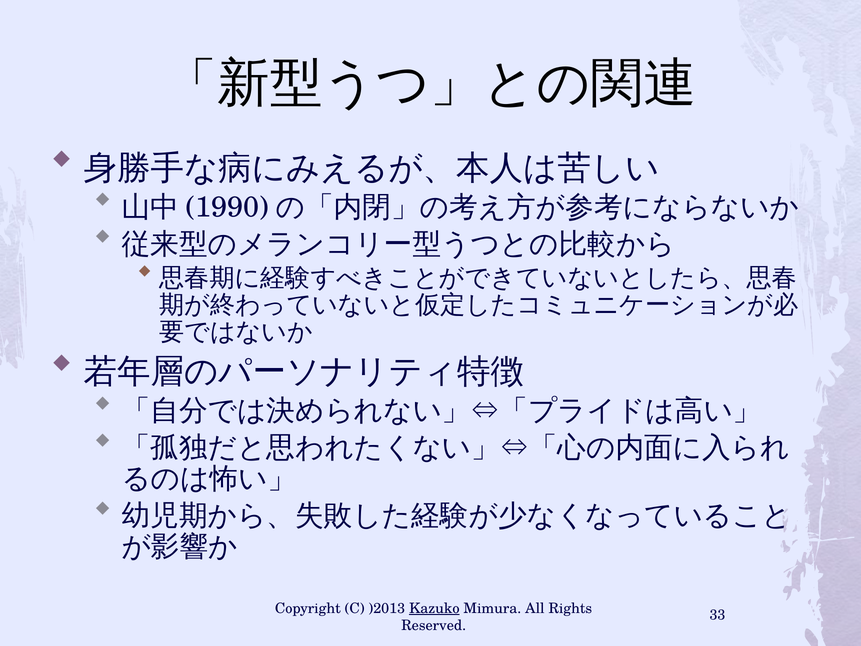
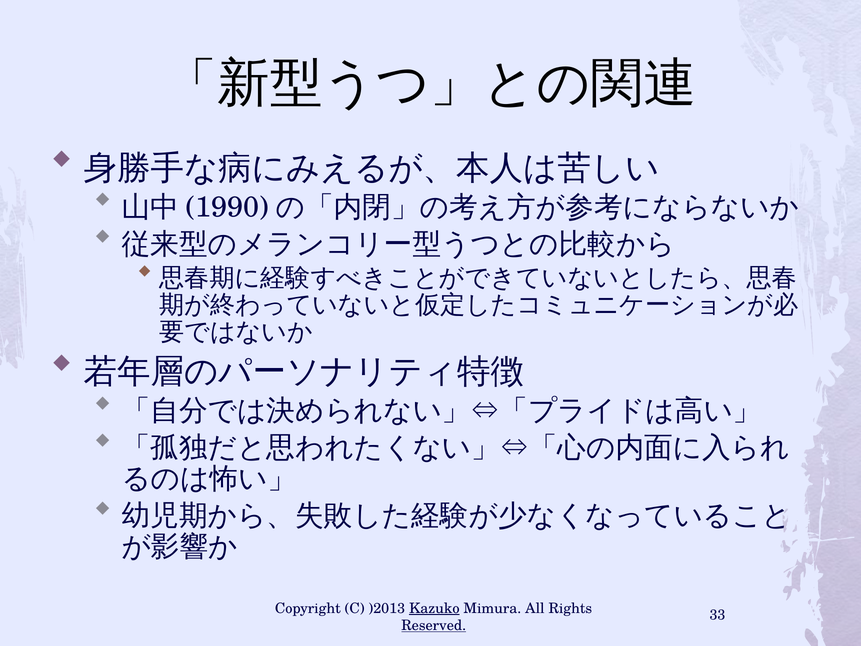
Reserved underline: none -> present
